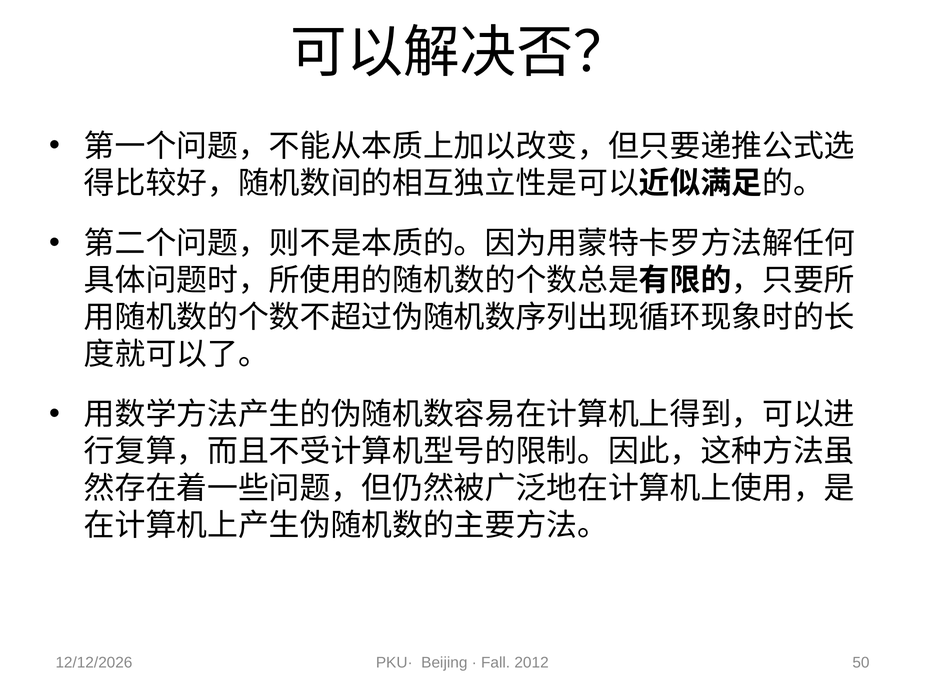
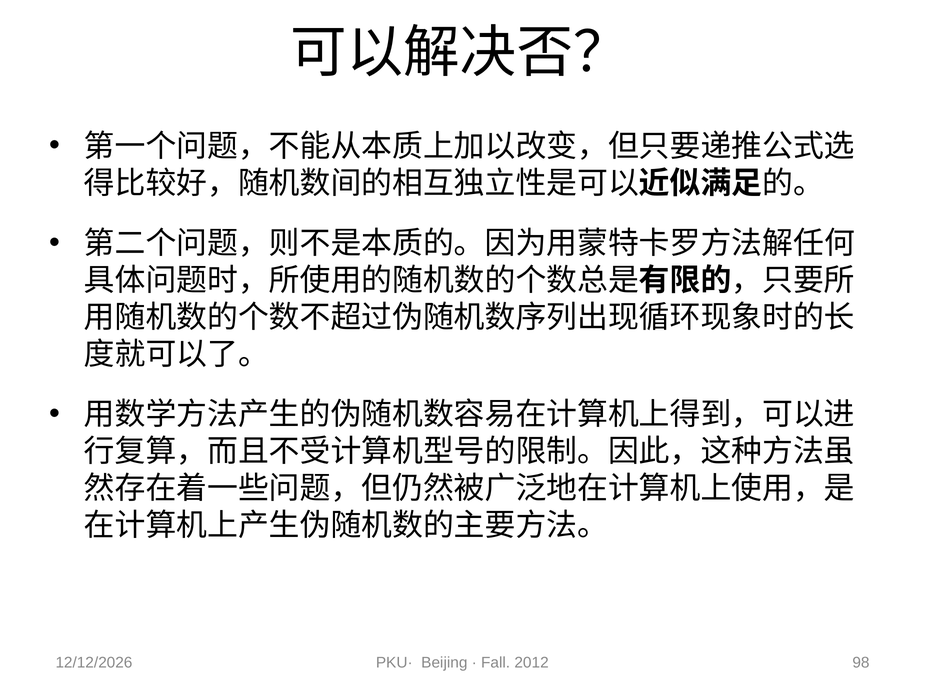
50: 50 -> 98
